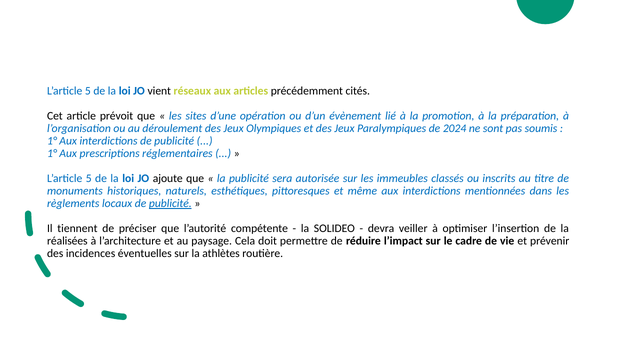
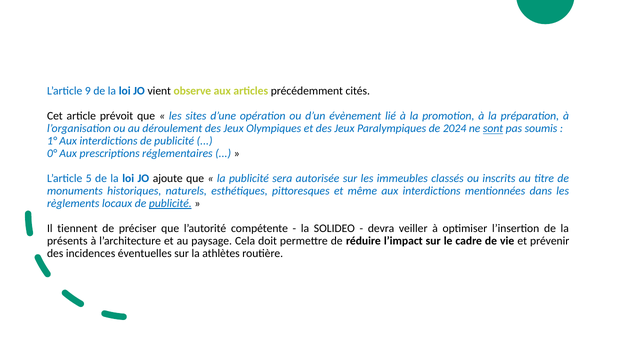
5 at (88, 91): 5 -> 9
réseaux: réseaux -> observe
sont underline: none -> present
1° at (52, 154): 1° -> 0°
réalisées: réalisées -> présents
